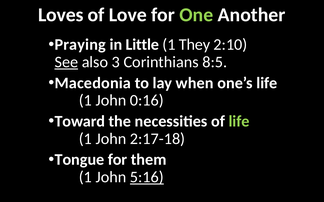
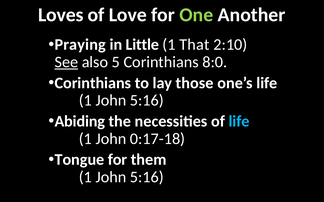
They: They -> That
3: 3 -> 5
8:5: 8:5 -> 8:0
Macedonia at (93, 83): Macedonia -> Corinthians
when: when -> those
0:16 at (147, 101): 0:16 -> 5:16
Toward: Toward -> Abiding
life at (239, 122) colour: light green -> light blue
2:17-18: 2:17-18 -> 0:17-18
5:16 at (147, 177) underline: present -> none
